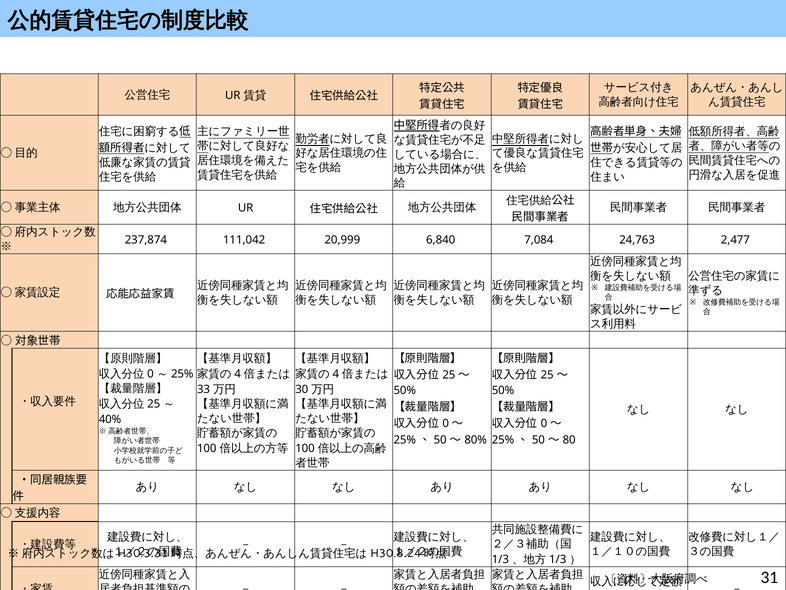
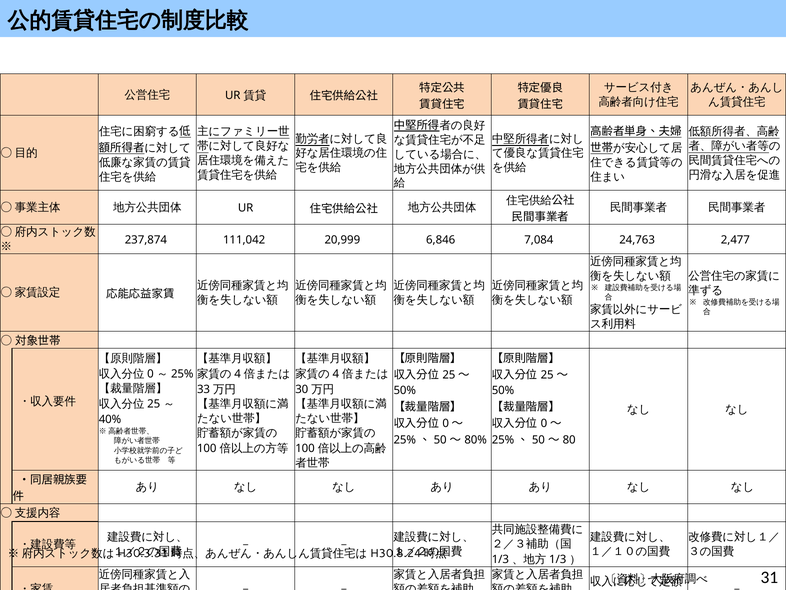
6,840: 6,840 -> 6,846
